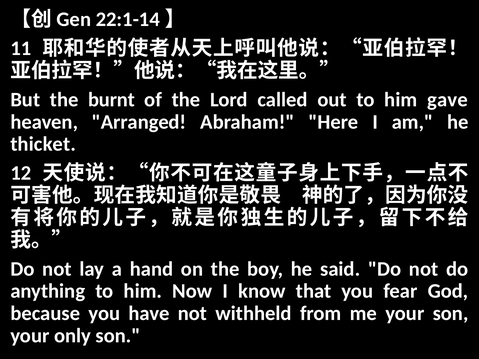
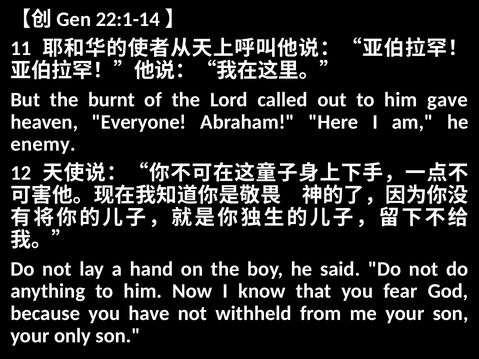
Arranged: Arranged -> Everyone
thicket: thicket -> enemy
